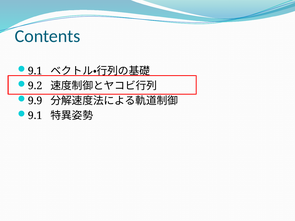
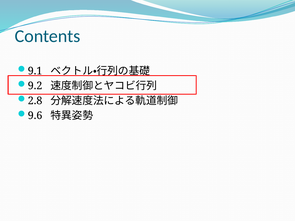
9.9: 9.9 -> 2.8
9.1 at (35, 116): 9.1 -> 9.6
